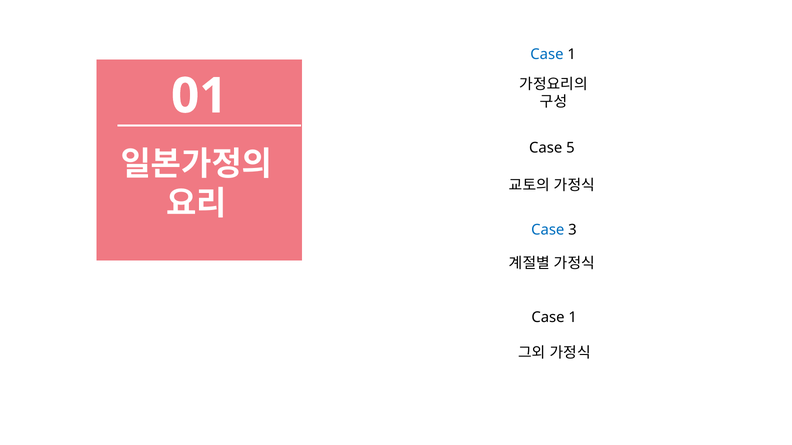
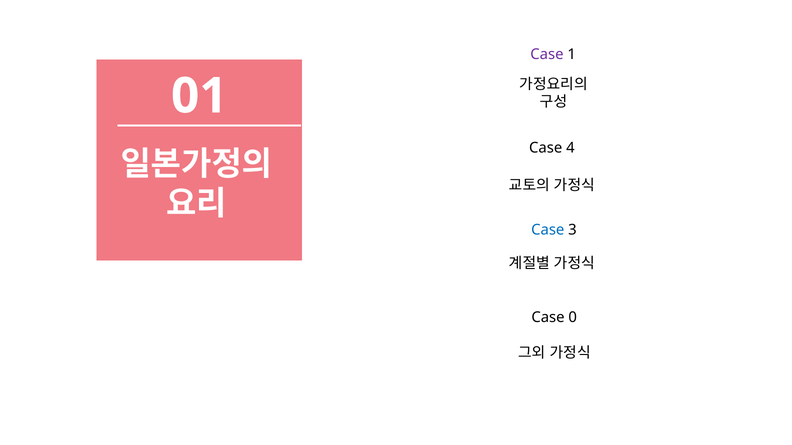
Case at (547, 55) colour: blue -> purple
5: 5 -> 4
1 at (573, 318): 1 -> 0
